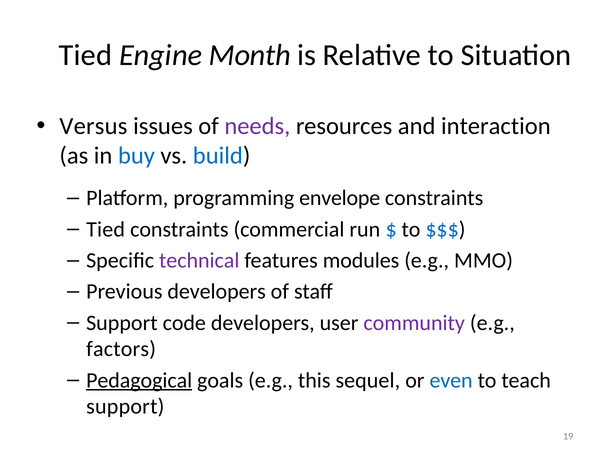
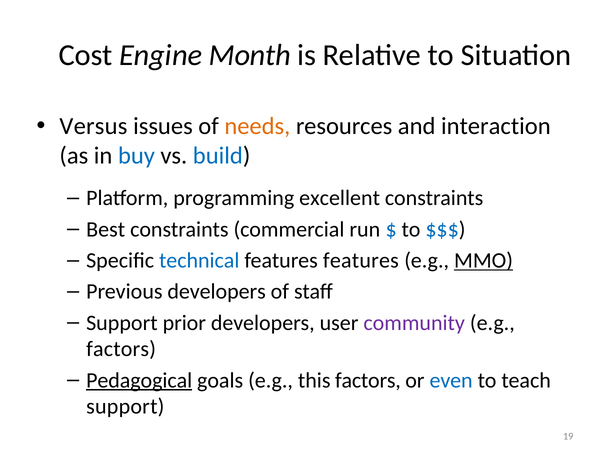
Tied at (85, 55): Tied -> Cost
needs colour: purple -> orange
envelope: envelope -> excellent
Tied at (106, 230): Tied -> Best
technical colour: purple -> blue
features modules: modules -> features
MMO underline: none -> present
code: code -> prior
this sequel: sequel -> factors
